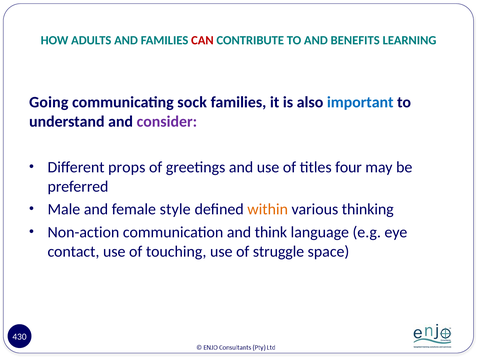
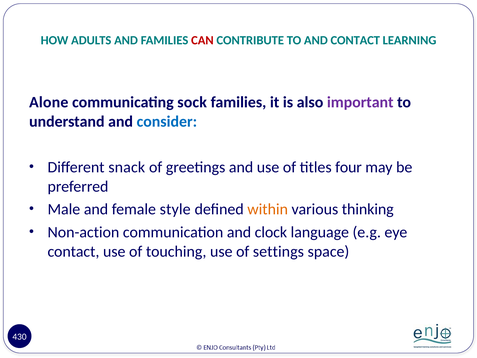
AND BENEFITS: BENEFITS -> CONTACT
Going: Going -> Alone
important colour: blue -> purple
consider colour: purple -> blue
props: props -> snack
think: think -> clock
struggle: struggle -> settings
